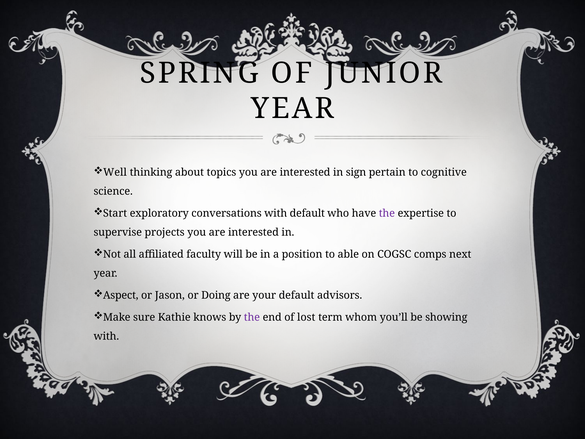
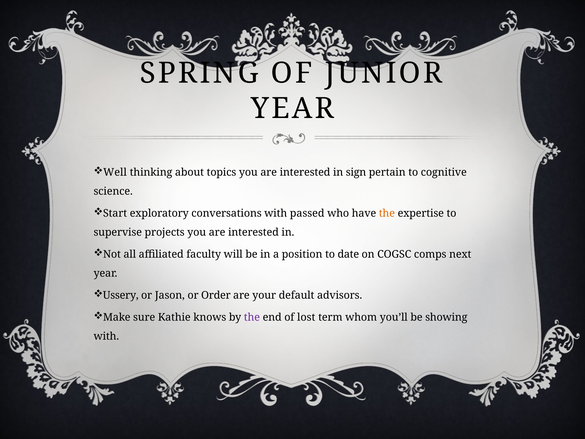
with default: default -> passed
the at (387, 213) colour: purple -> orange
able: able -> date
Aspect: Aspect -> Ussery
Doing: Doing -> Order
